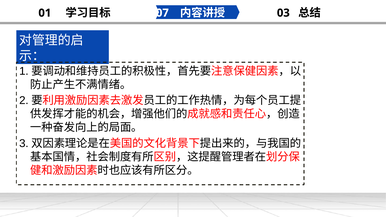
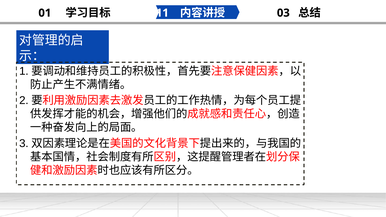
07: 07 -> 11
